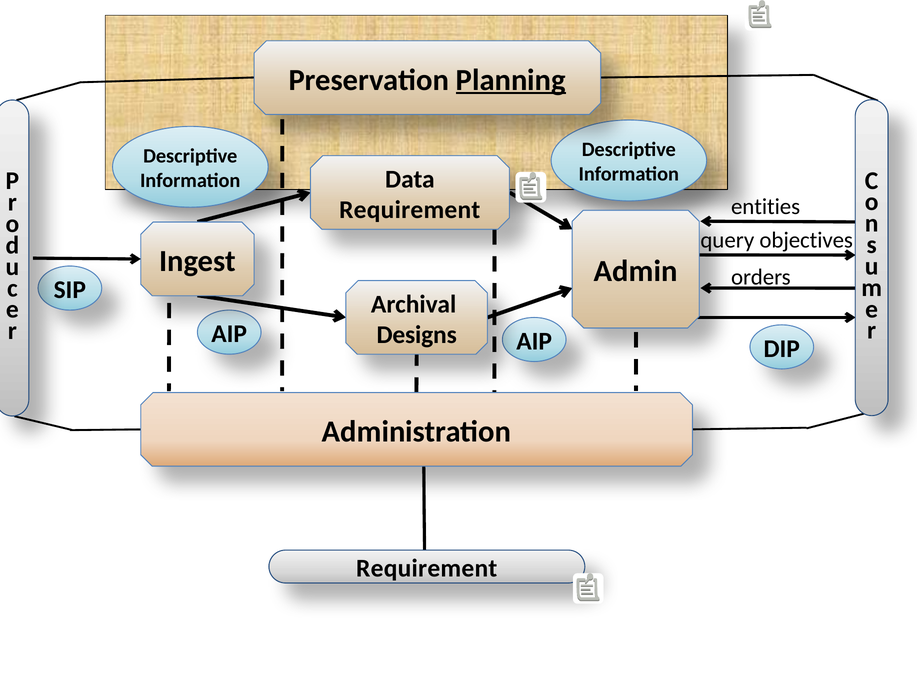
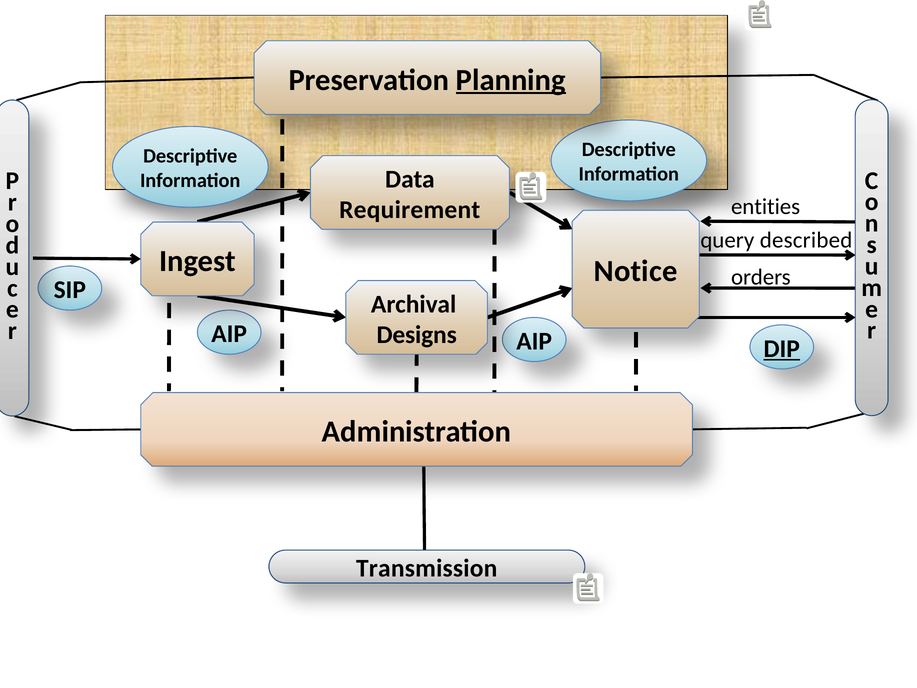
objectives: objectives -> described
Admin: Admin -> Notice
DIP underline: none -> present
Requirement at (427, 568): Requirement -> Transmission
